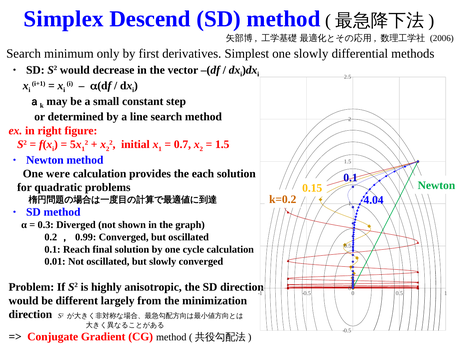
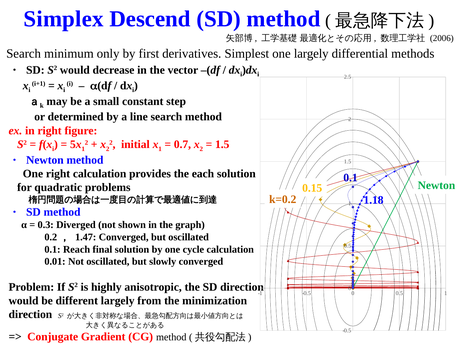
one slowly: slowly -> largely
One were: were -> right
4.04: 4.04 -> 1.18
0.99: 0.99 -> 1.47
